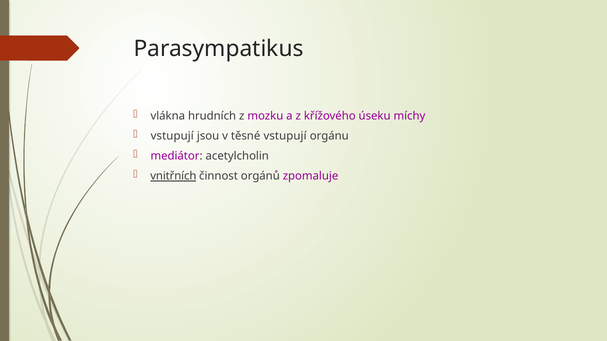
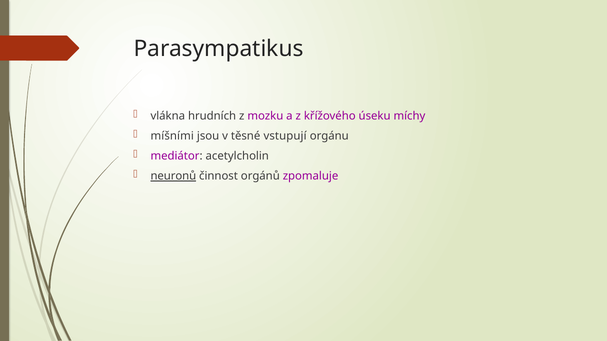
vstupují at (172, 136): vstupují -> míšními
vnitřních: vnitřních -> neuronů
